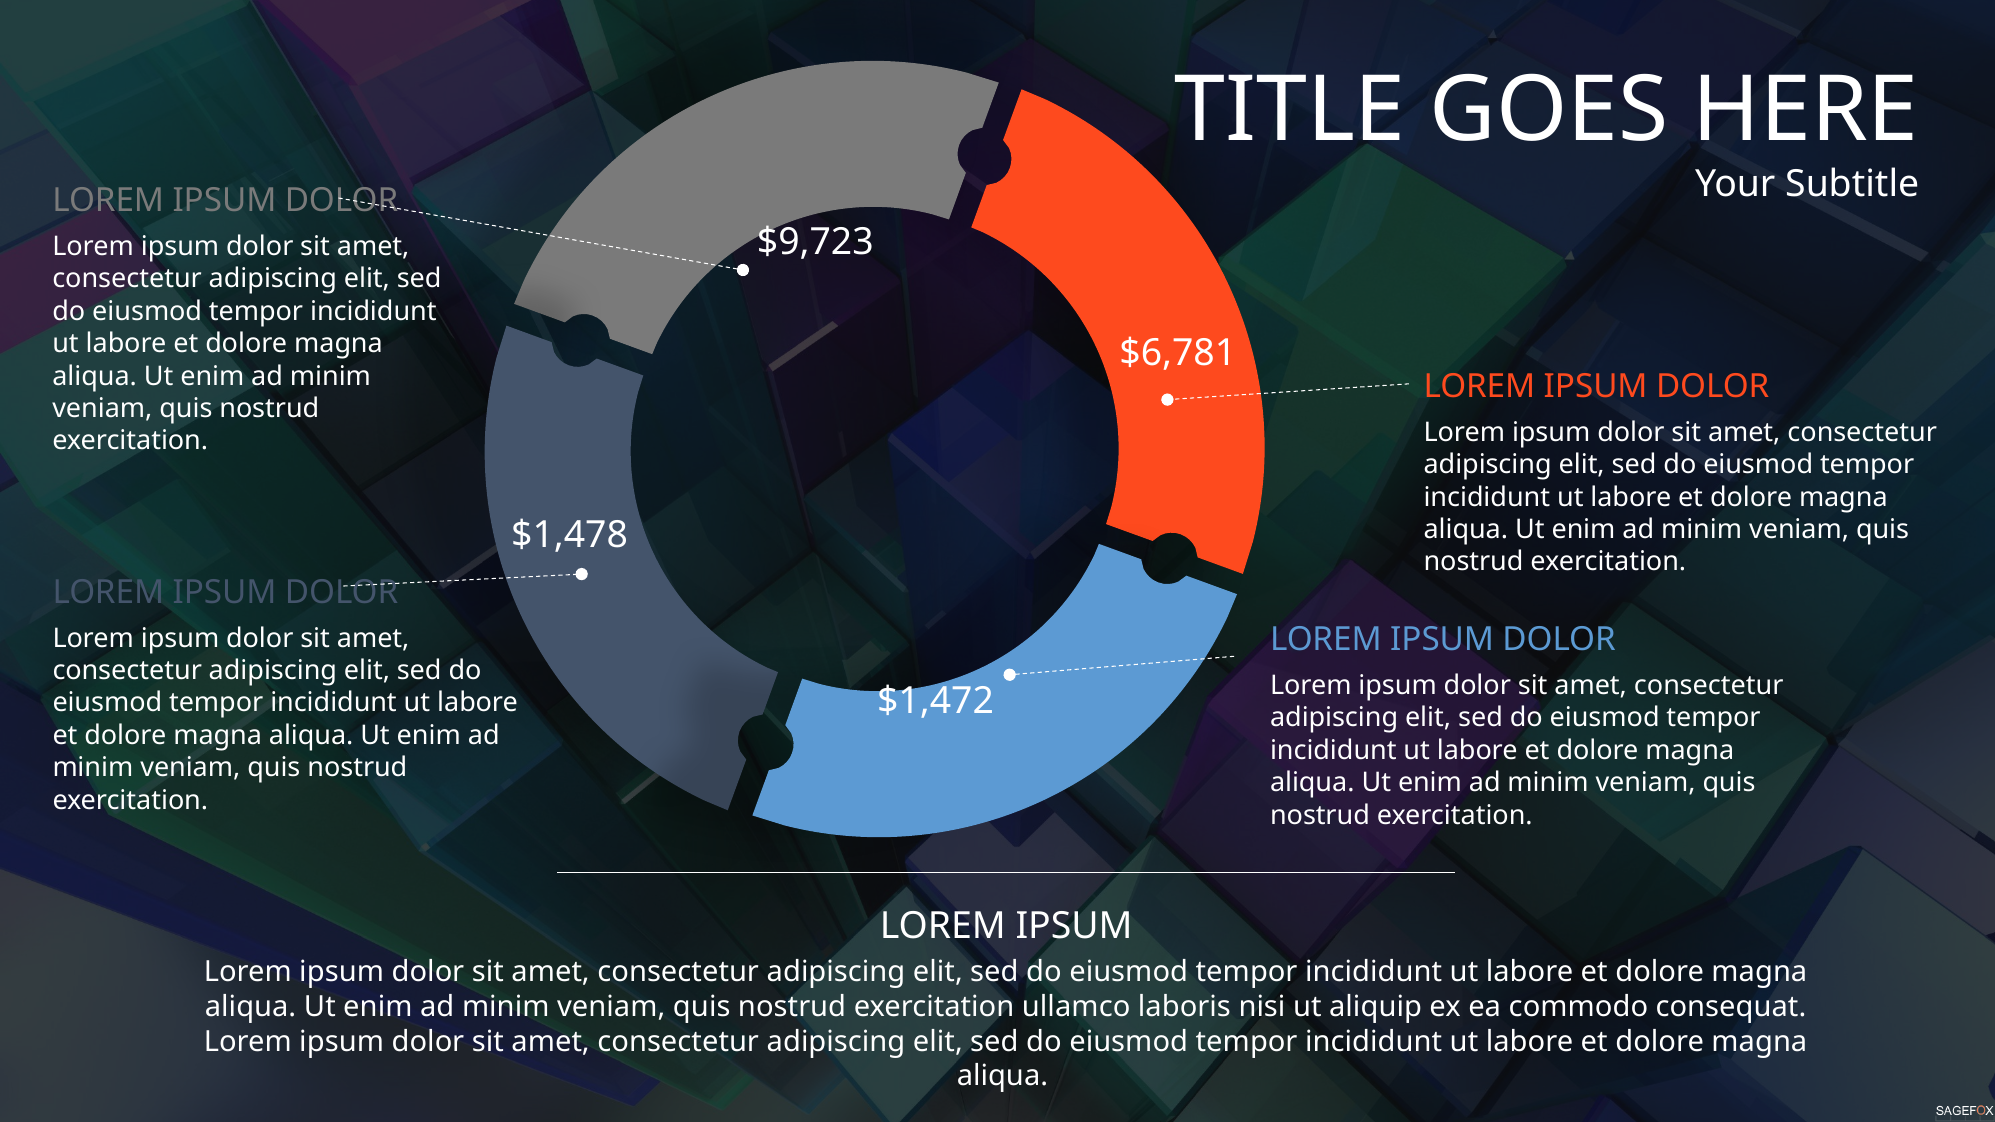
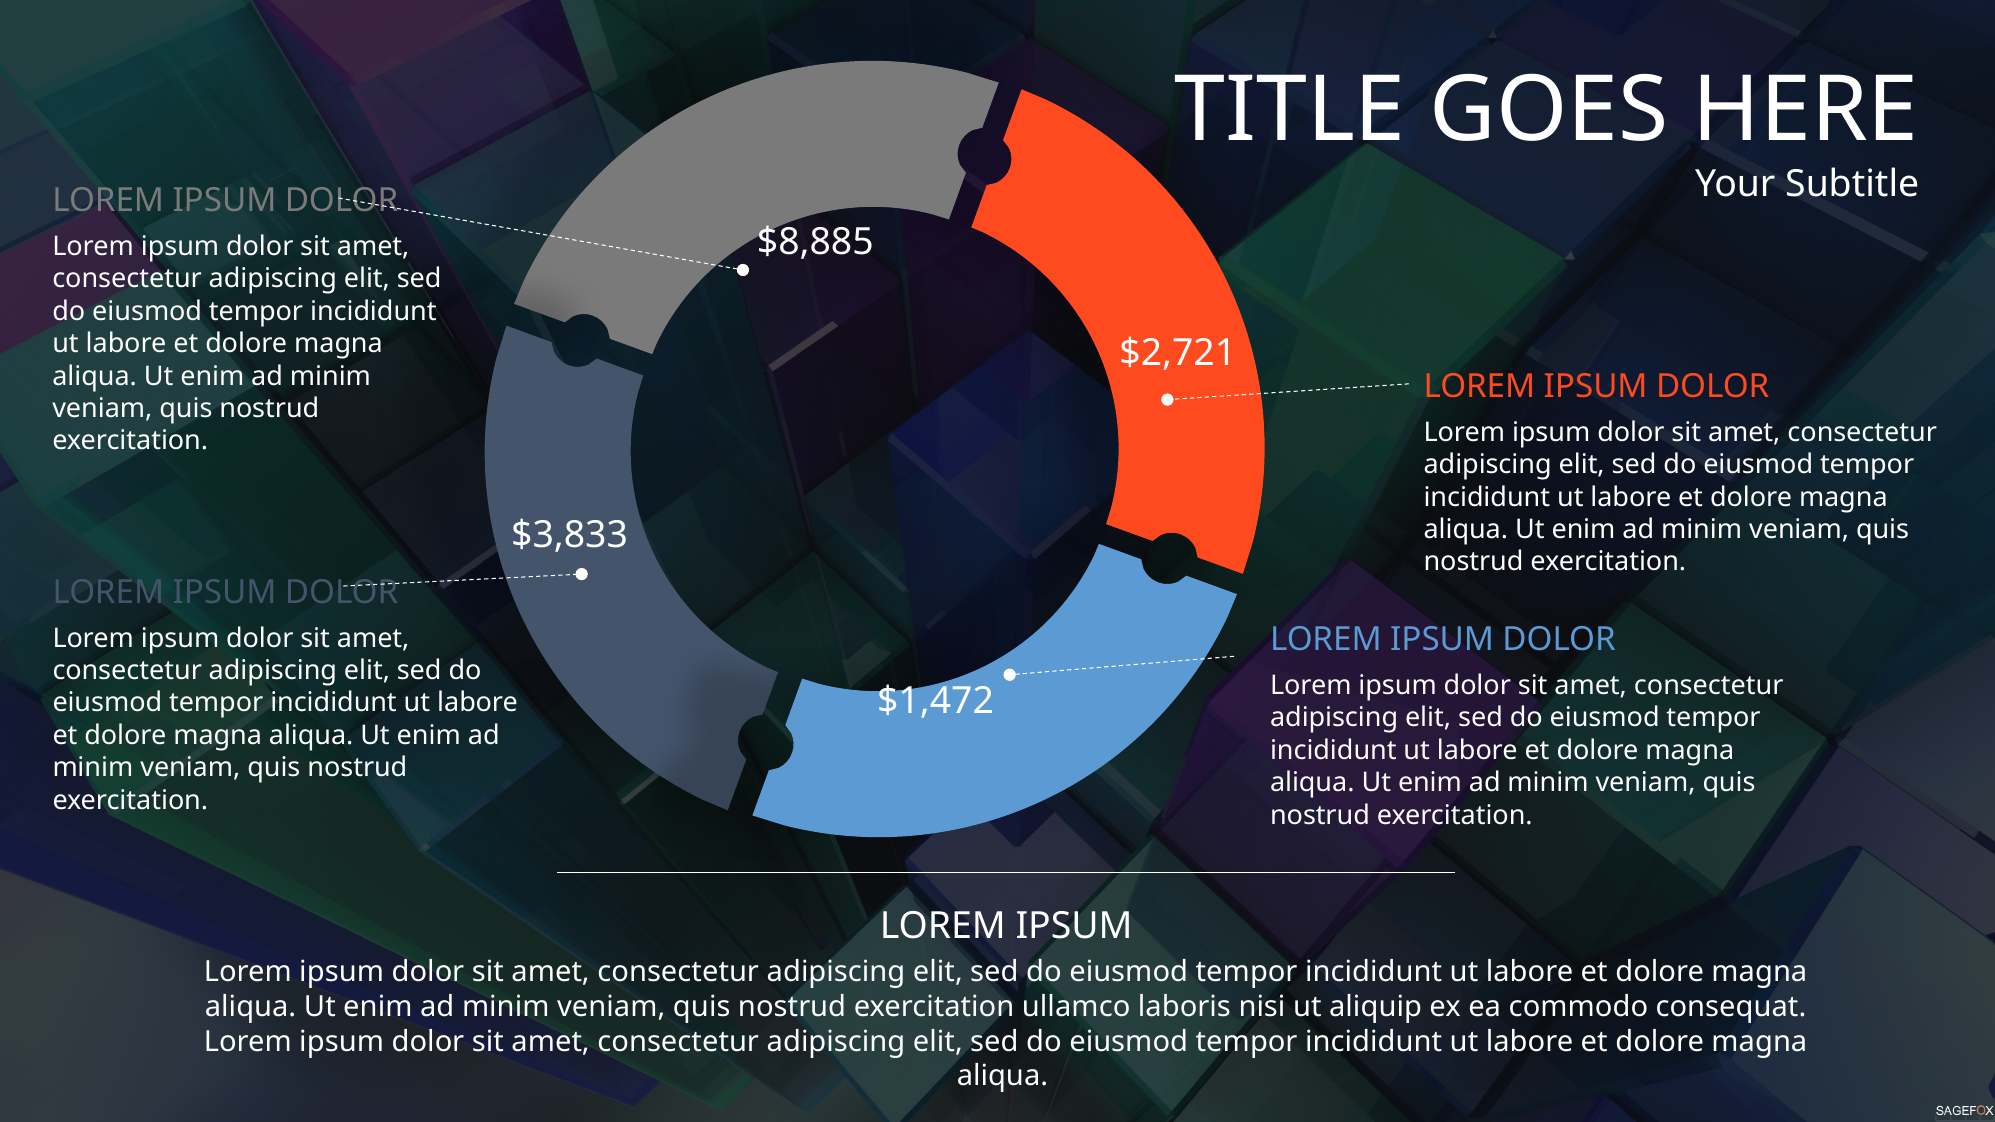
$9,723: $9,723 -> $8,885
$6,781: $6,781 -> $2,721
$1,478: $1,478 -> $3,833
